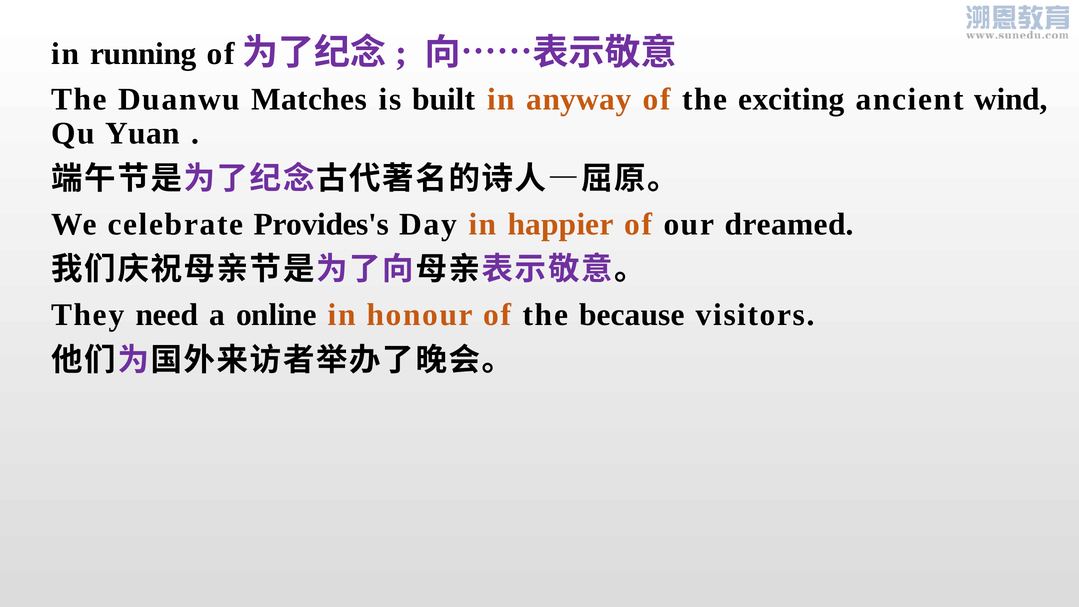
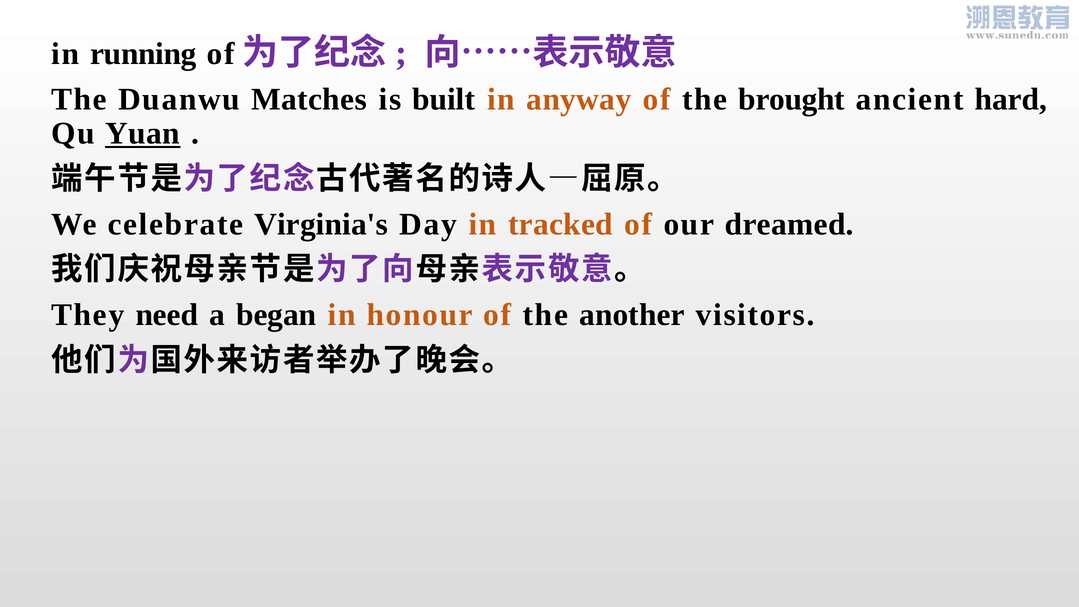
exciting: exciting -> brought
wind: wind -> hard
Yuan underline: none -> present
Provides's: Provides's -> Virginia's
happier: happier -> tracked
online: online -> began
because: because -> another
